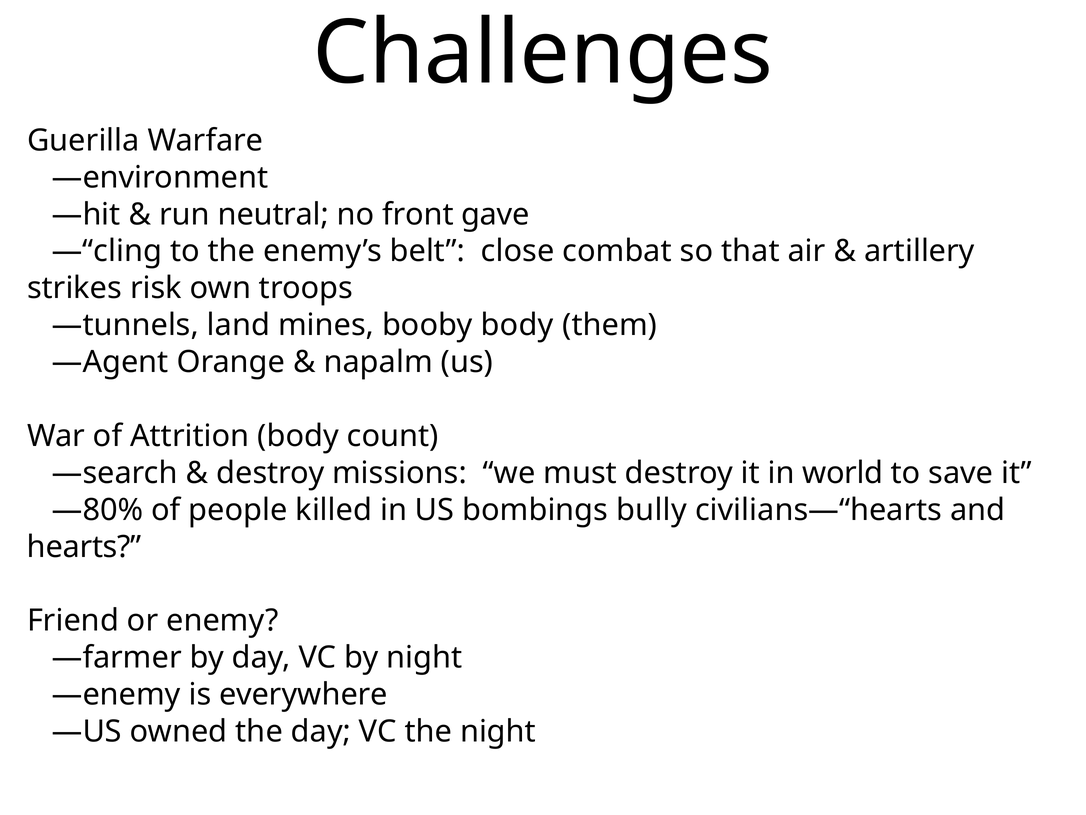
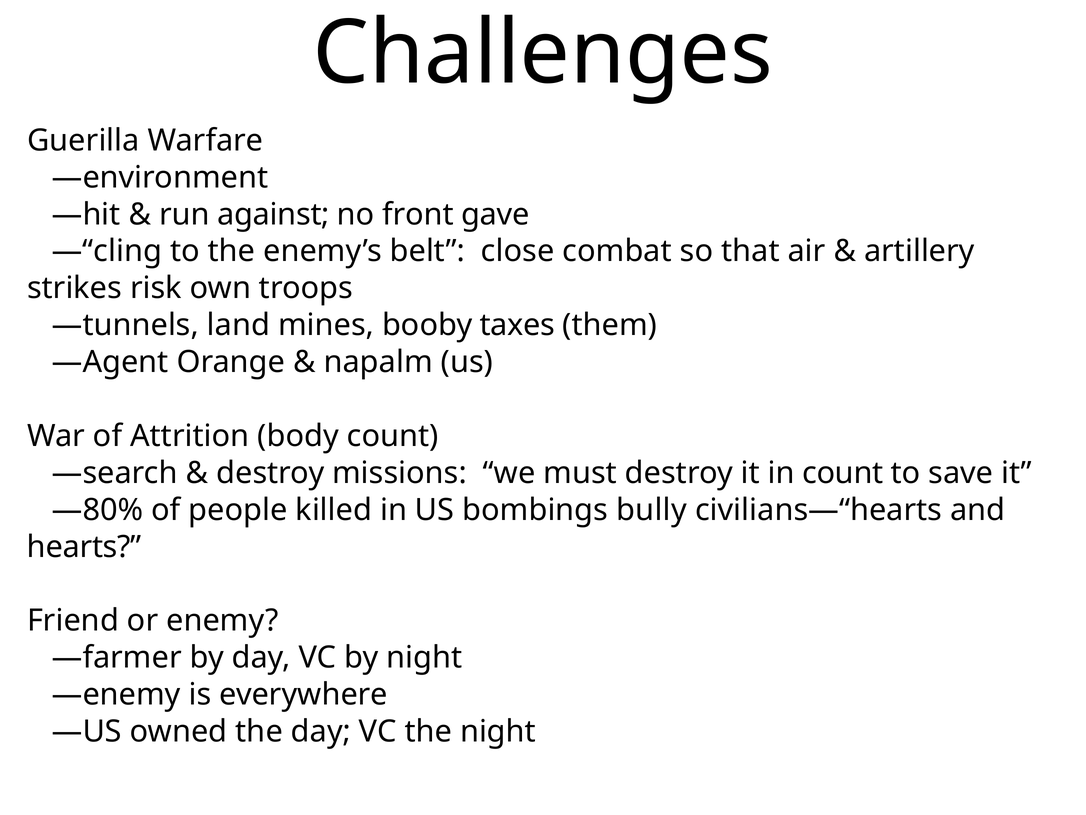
neutral: neutral -> against
booby body: body -> taxes
in world: world -> count
